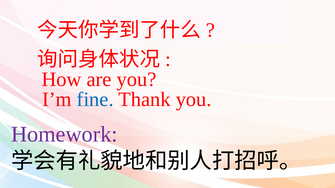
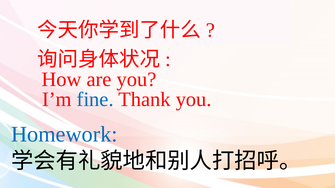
Homework colour: purple -> blue
